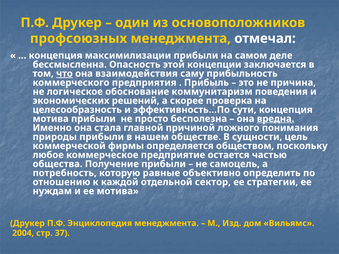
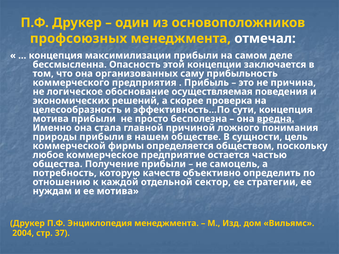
что underline: present -> none
взаимодействия: взаимодействия -> организованных
коммунитаризм: коммунитаризм -> осуществляемая
равные: равные -> качеств
